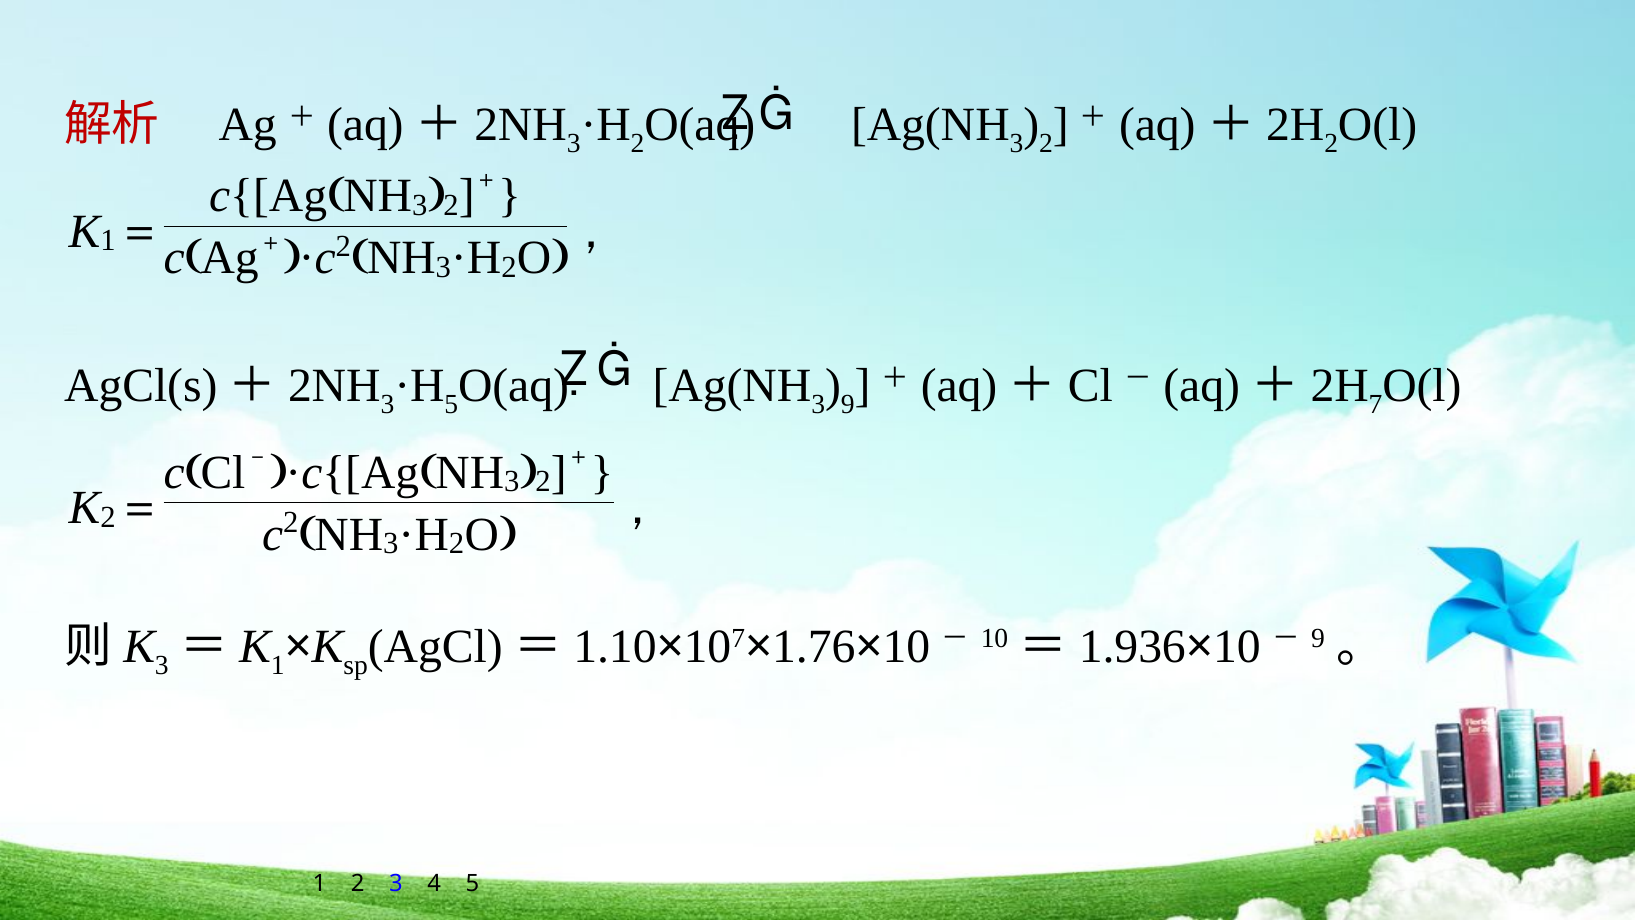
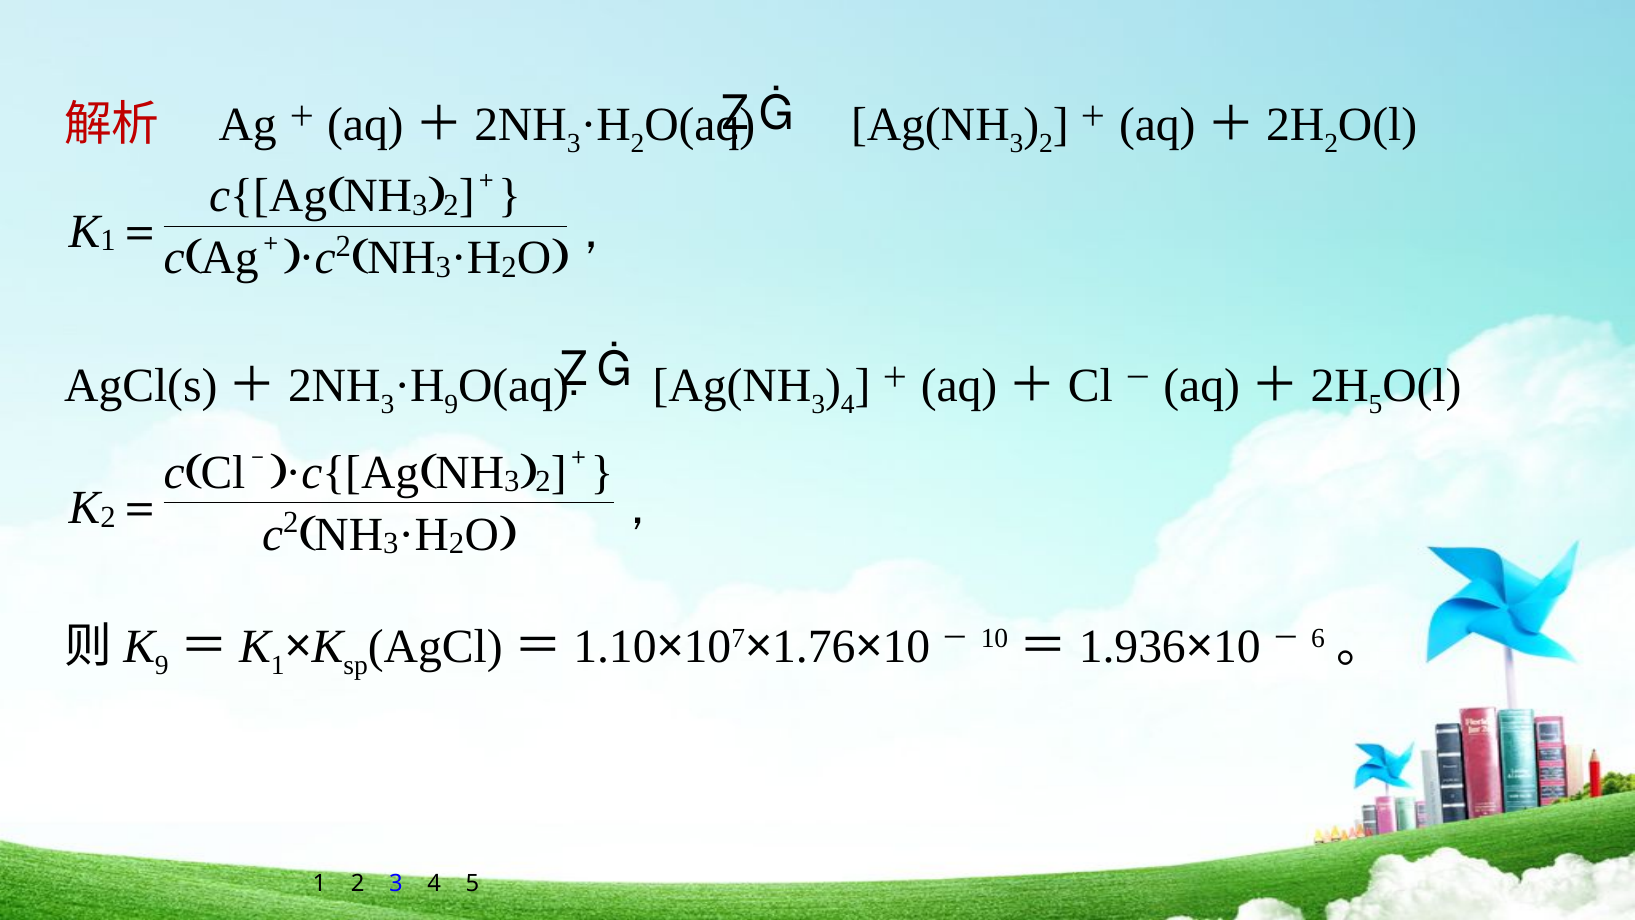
5 at (451, 404): 5 -> 9
9 at (848, 404): 9 -> 4
7 at (1375, 404): 7 -> 5
3 at (162, 665): 3 -> 9
9 at (1318, 639): 9 -> 6
